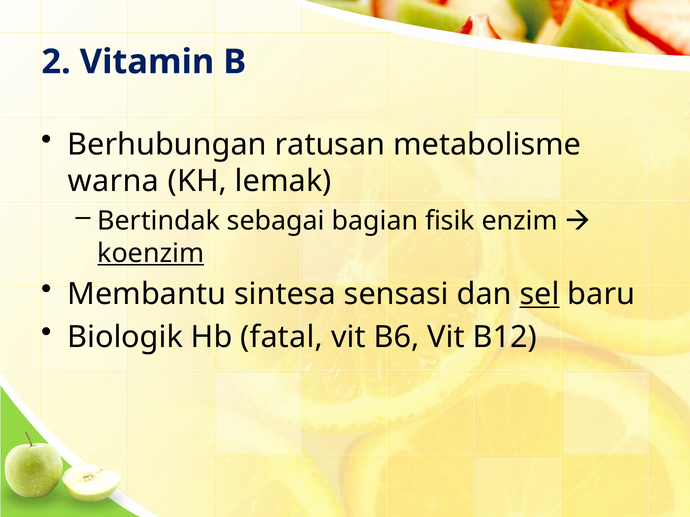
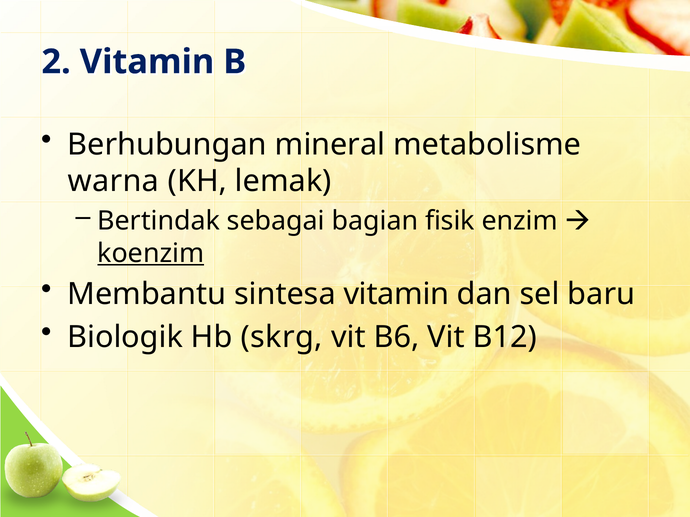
ratusan: ratusan -> mineral
sintesa sensasi: sensasi -> vitamin
sel underline: present -> none
fatal: fatal -> skrg
